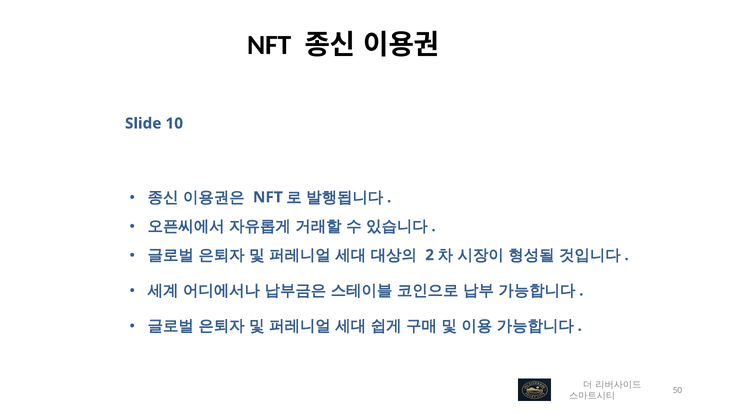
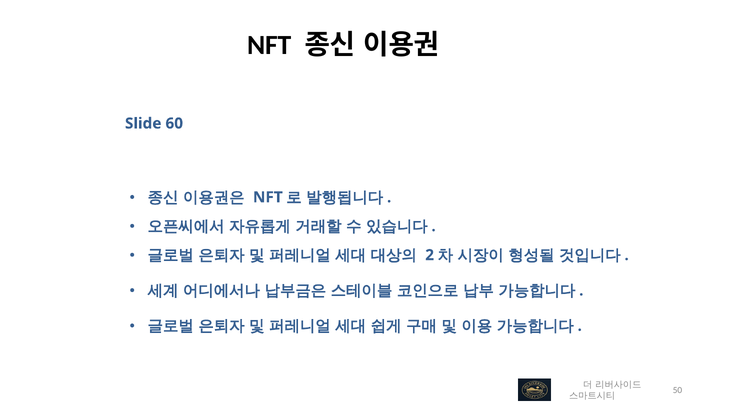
10: 10 -> 60
